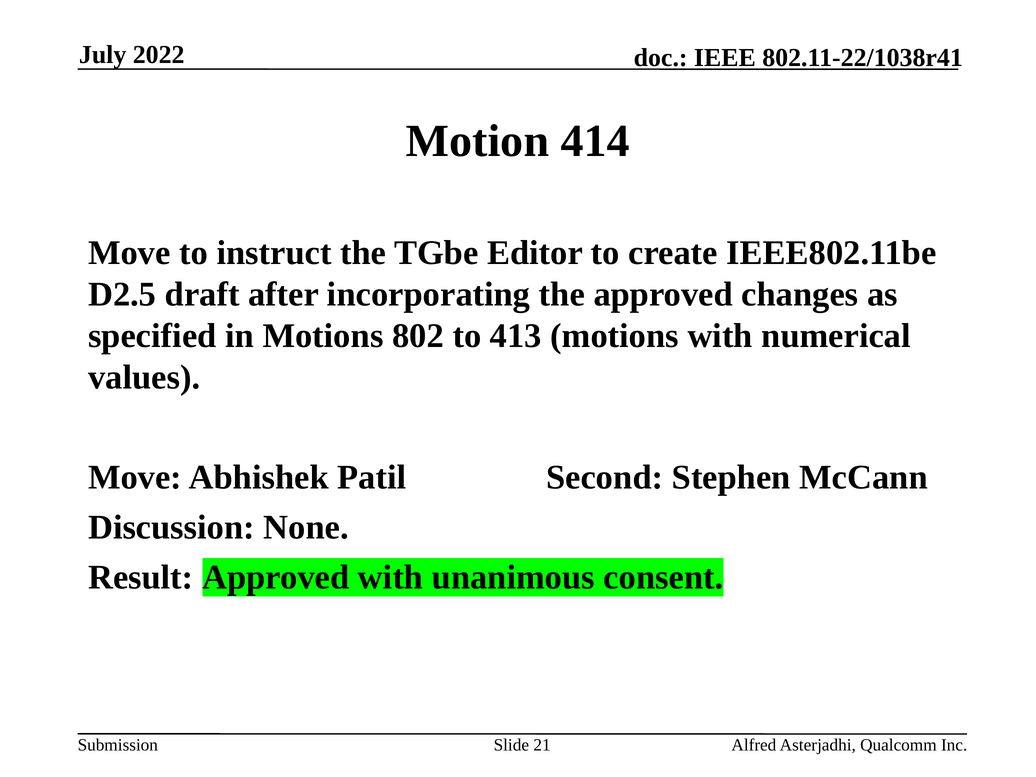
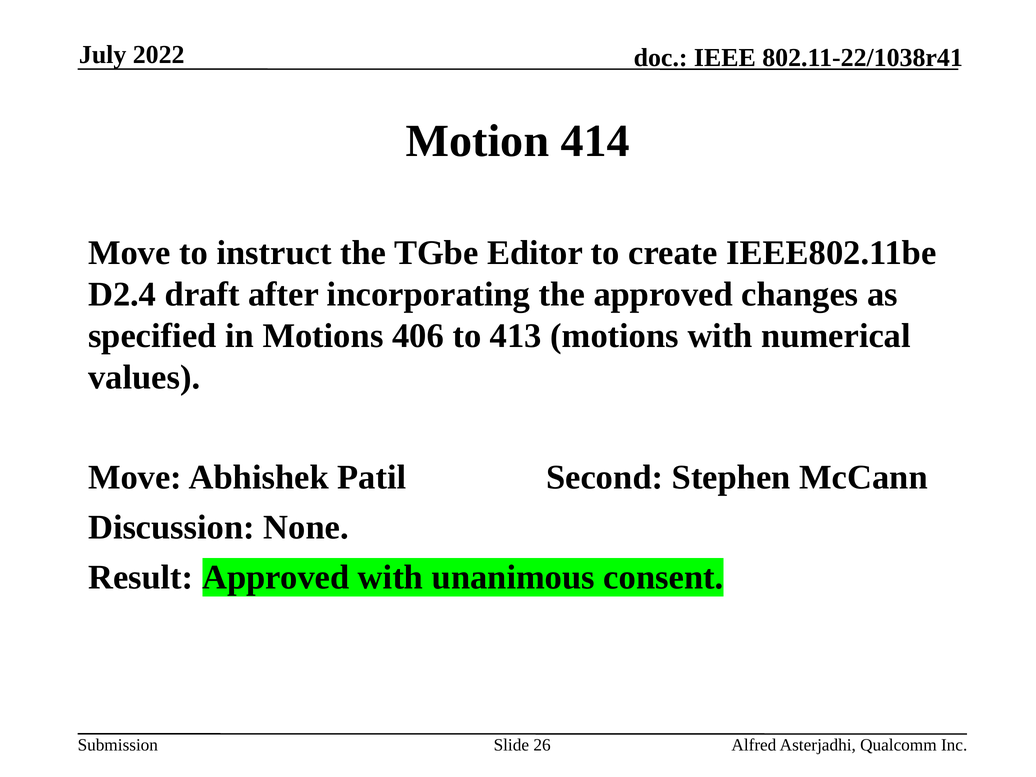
D2.5: D2.5 -> D2.4
802: 802 -> 406
21: 21 -> 26
